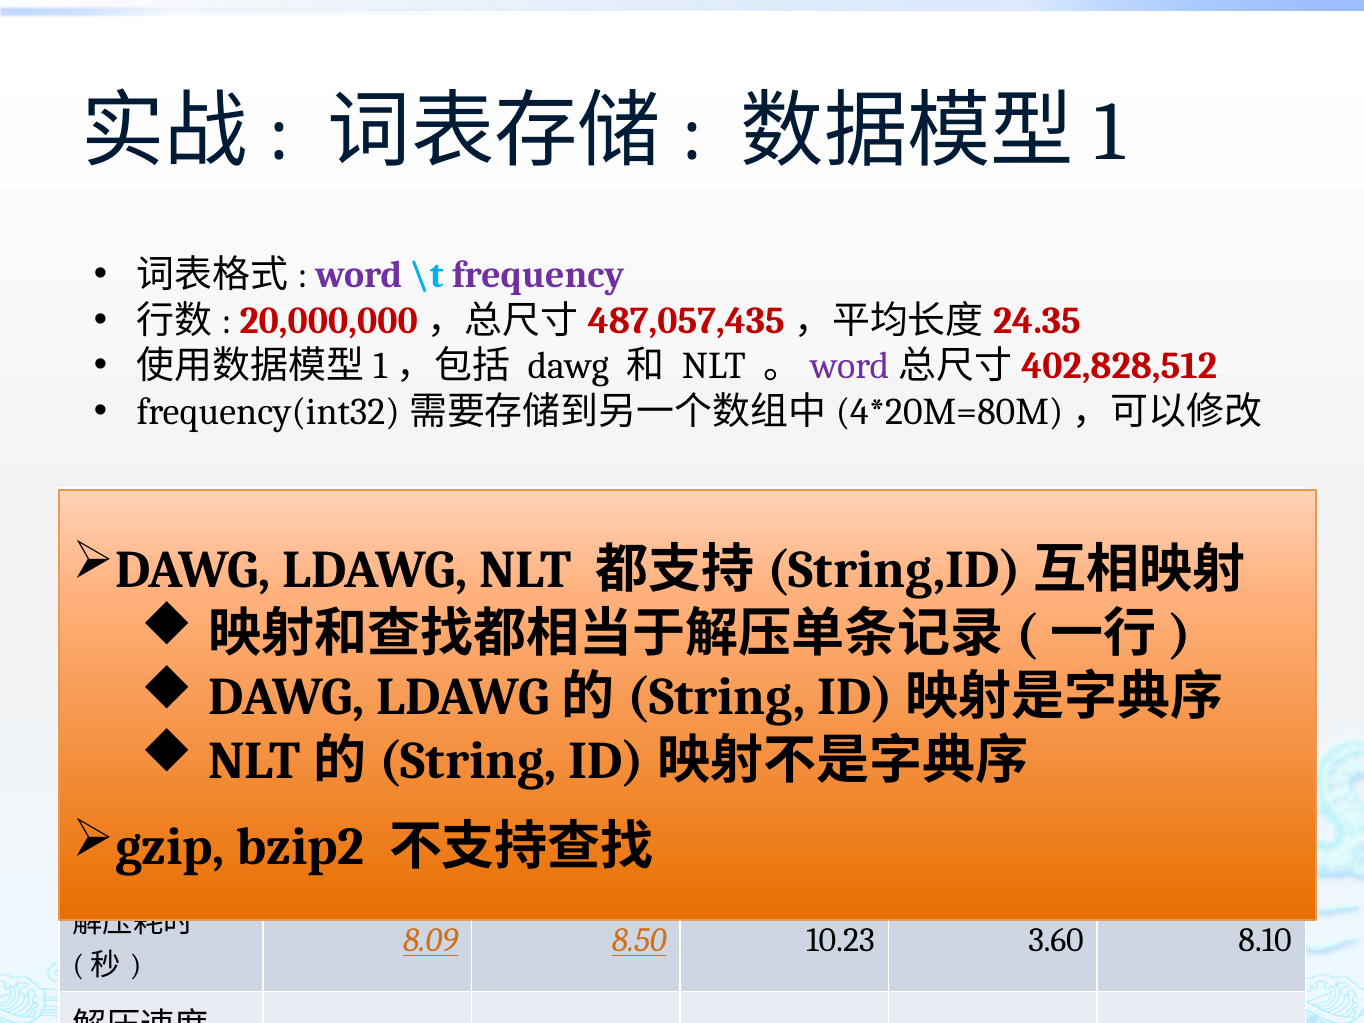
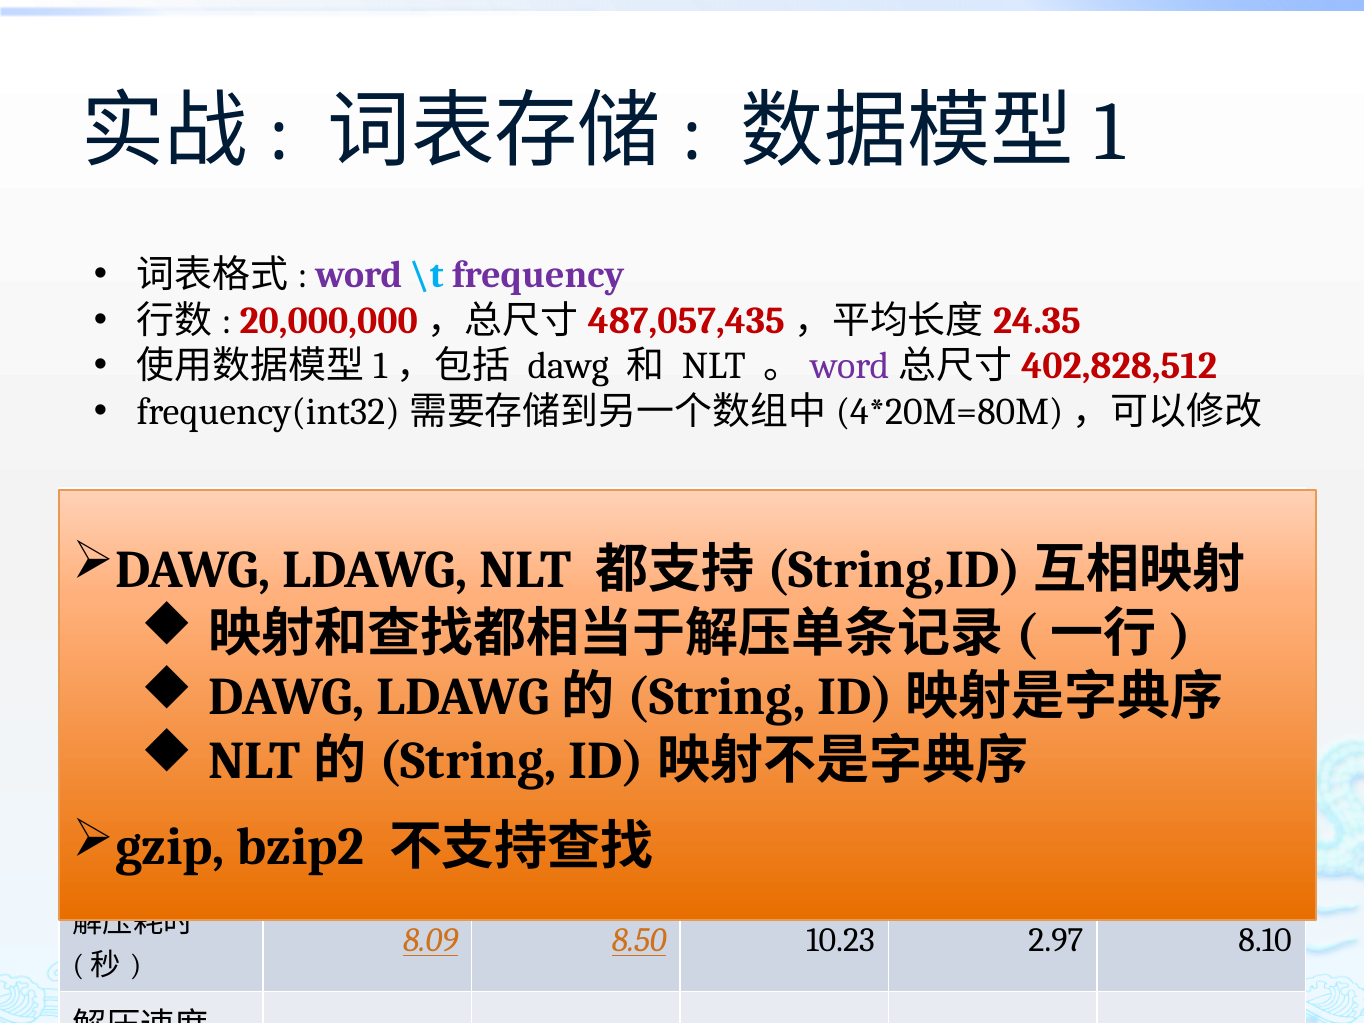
3.60: 3.60 -> 2.97
